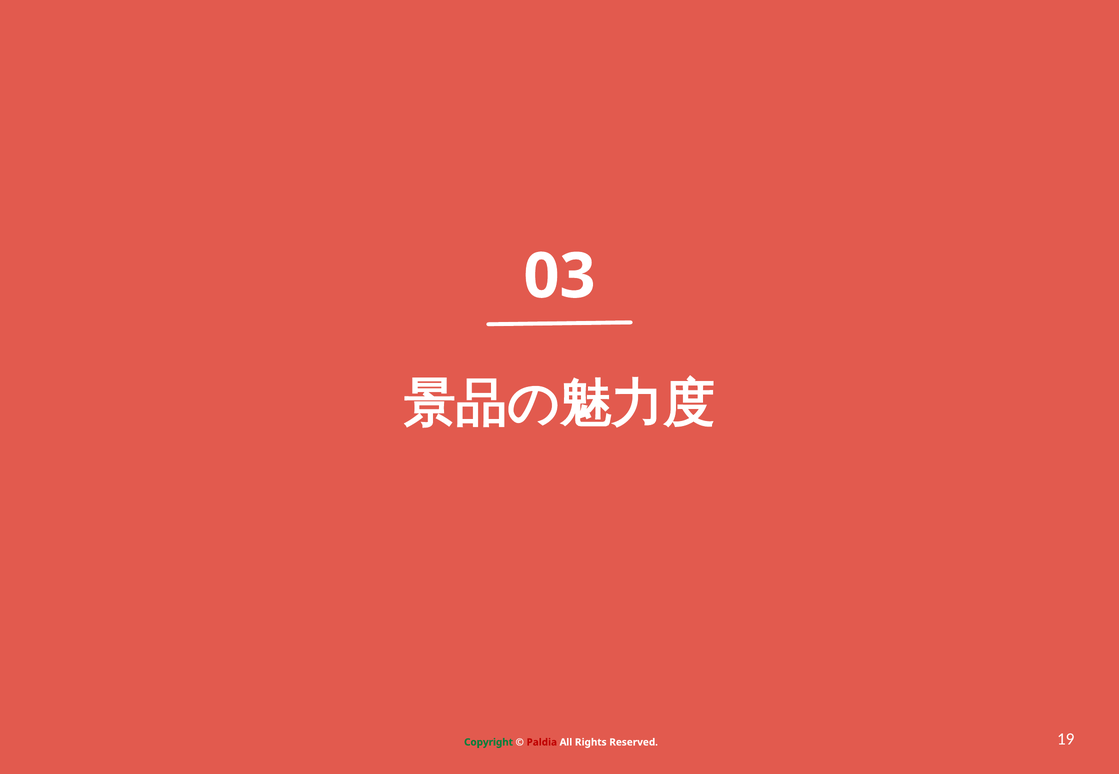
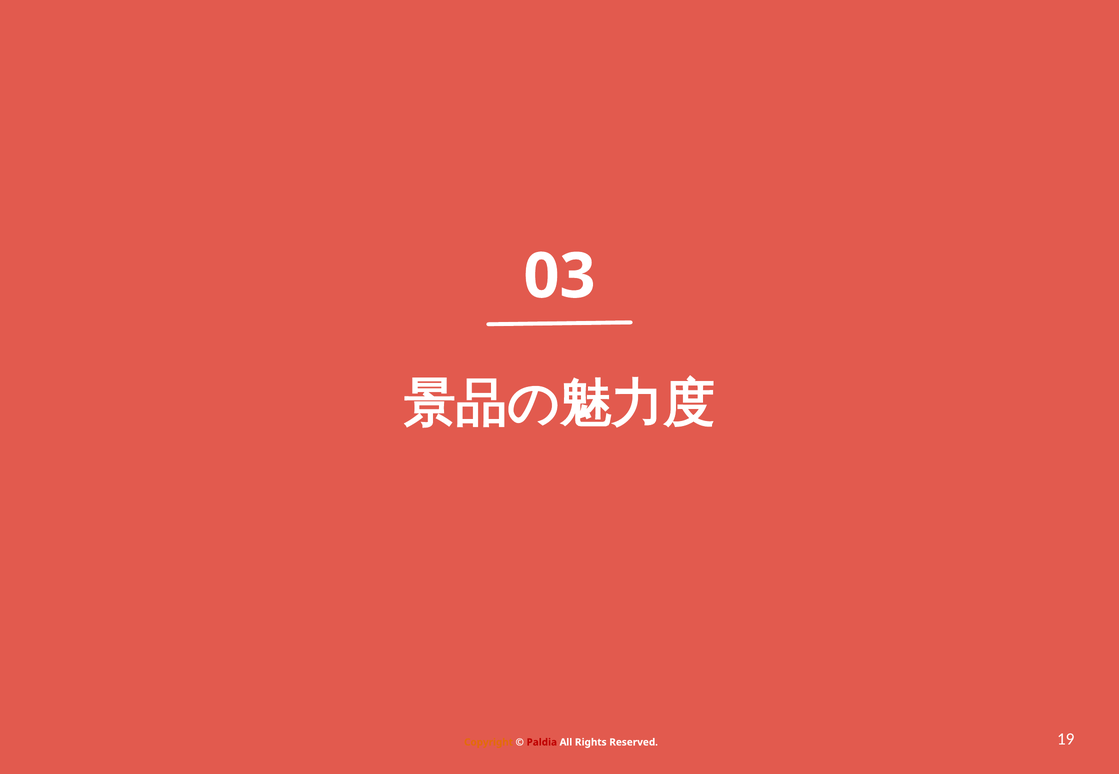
Copyright colour: green -> orange
